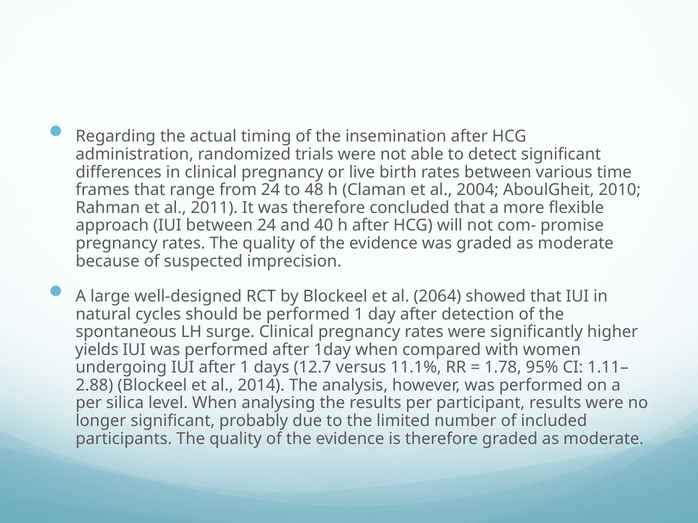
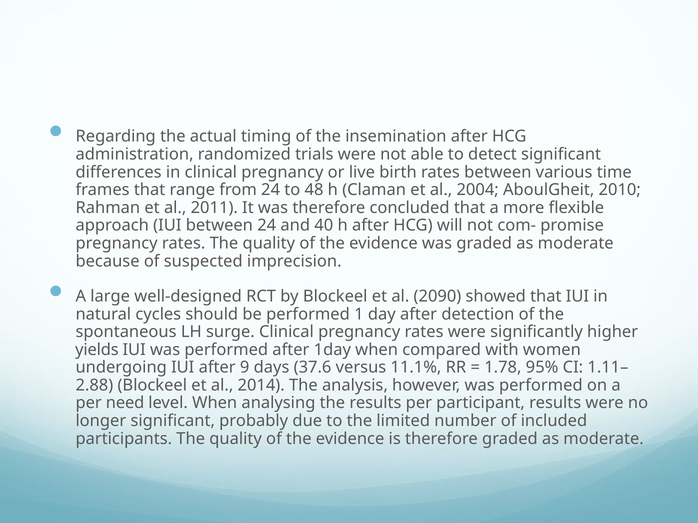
2064: 2064 -> 2090
after 1: 1 -> 9
12.7: 12.7 -> 37.6
silica: silica -> need
